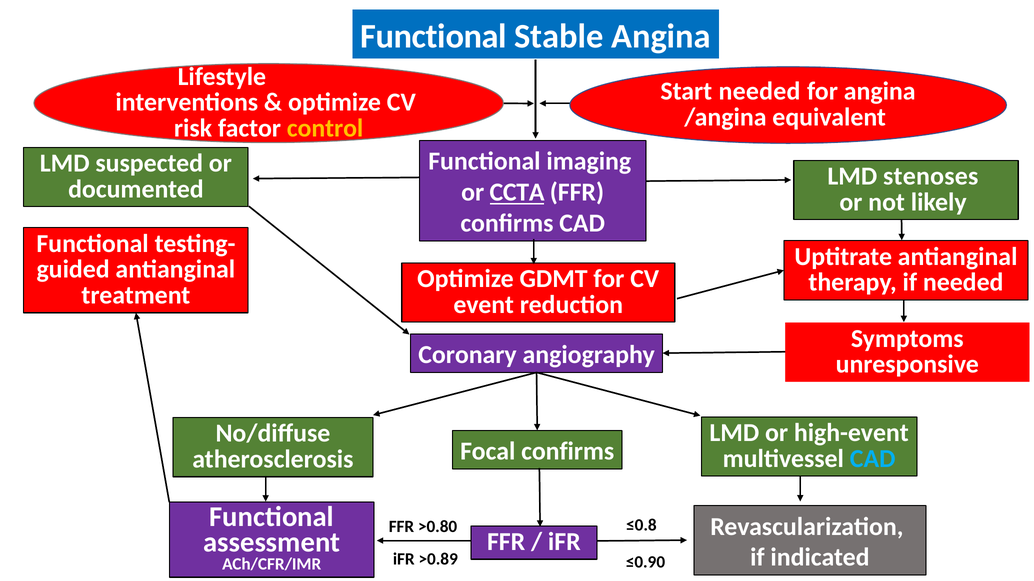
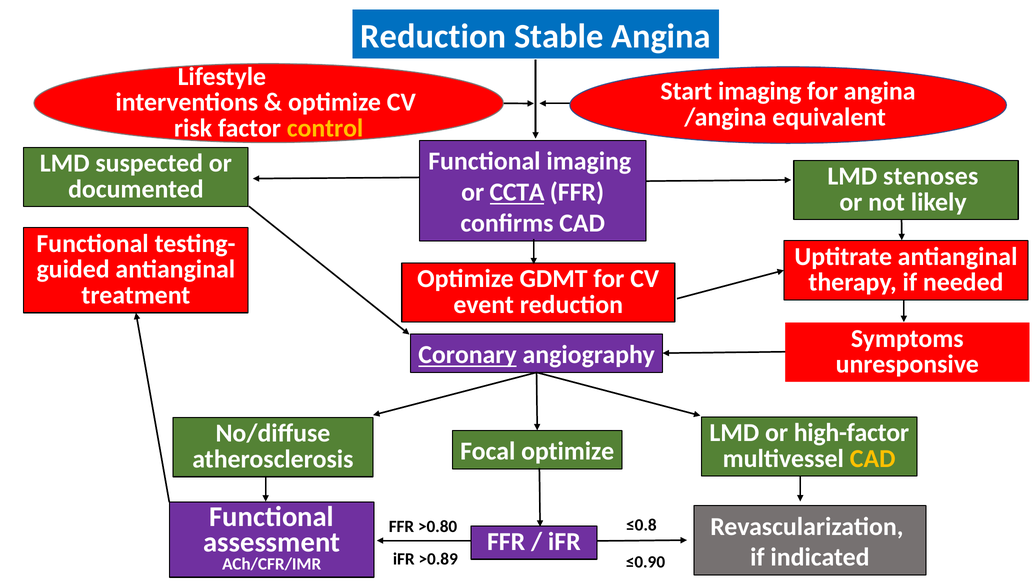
Functional at (434, 36): Functional -> Reduction
Start needed: needed -> imaging
Coronary underline: none -> present
high-event: high-event -> high-factor
Focal confirms: confirms -> optimize
CAD at (873, 459) colour: light blue -> yellow
